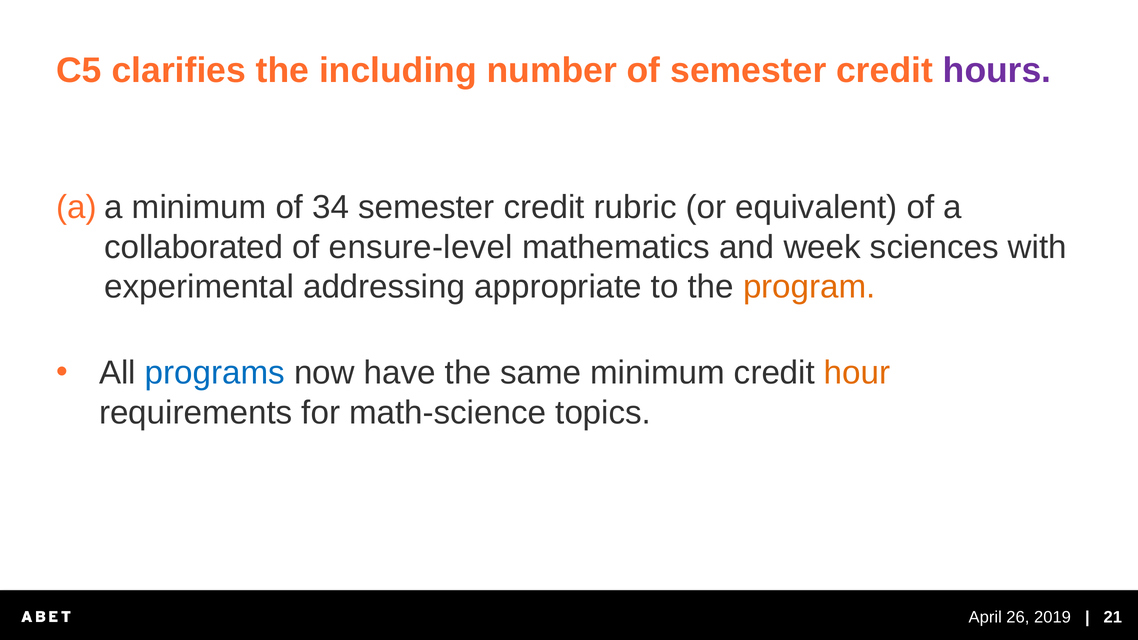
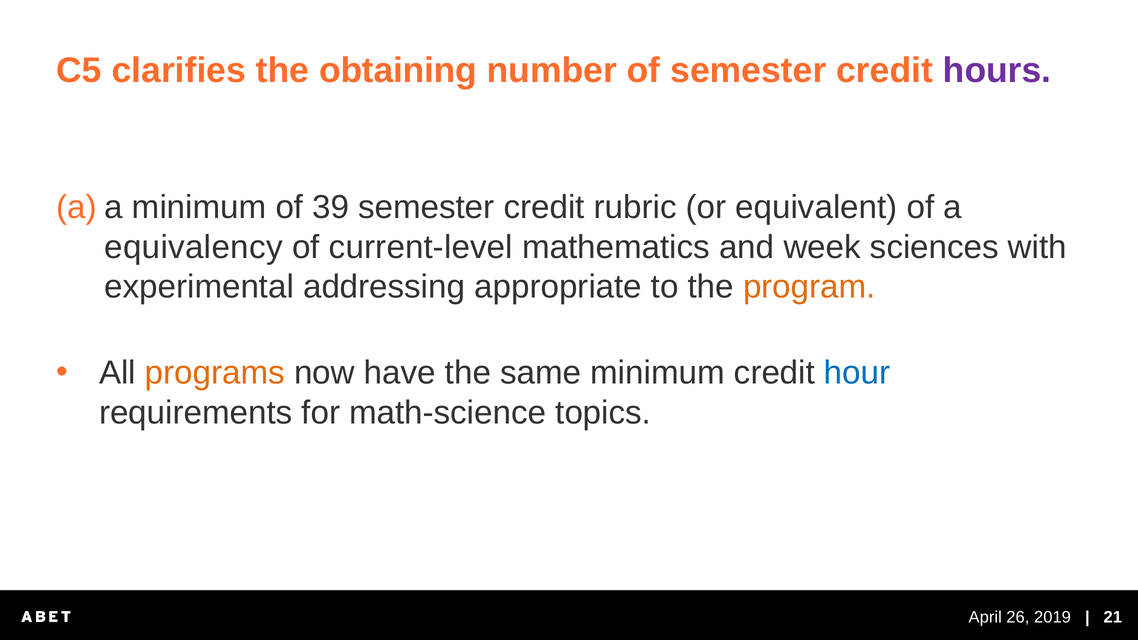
including: including -> obtaining
34: 34 -> 39
collaborated: collaborated -> equivalency
ensure-level: ensure-level -> current-level
programs colour: blue -> orange
hour colour: orange -> blue
